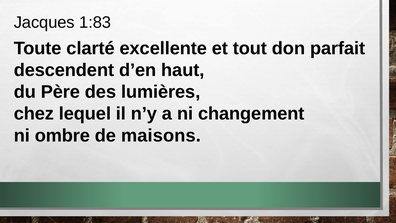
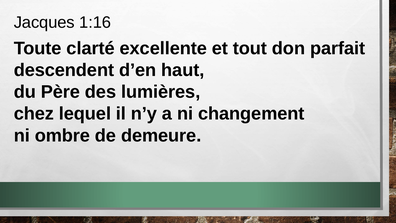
1:83: 1:83 -> 1:16
maisons: maisons -> demeure
